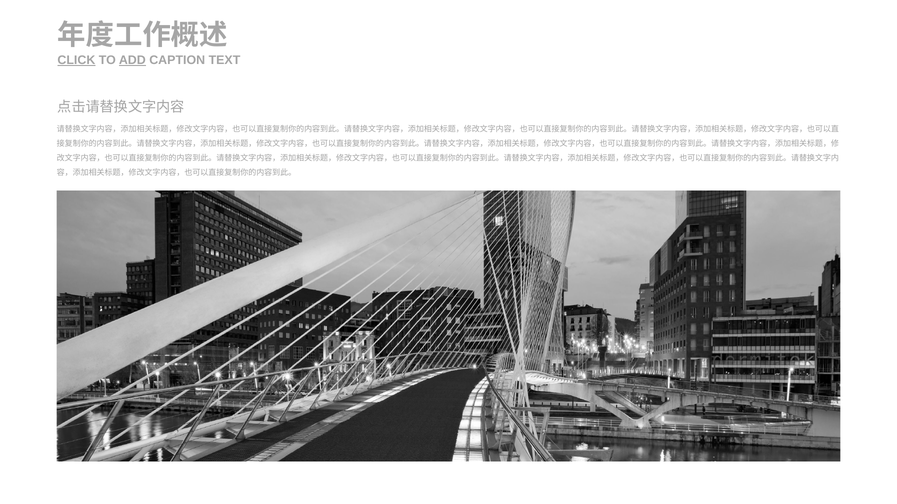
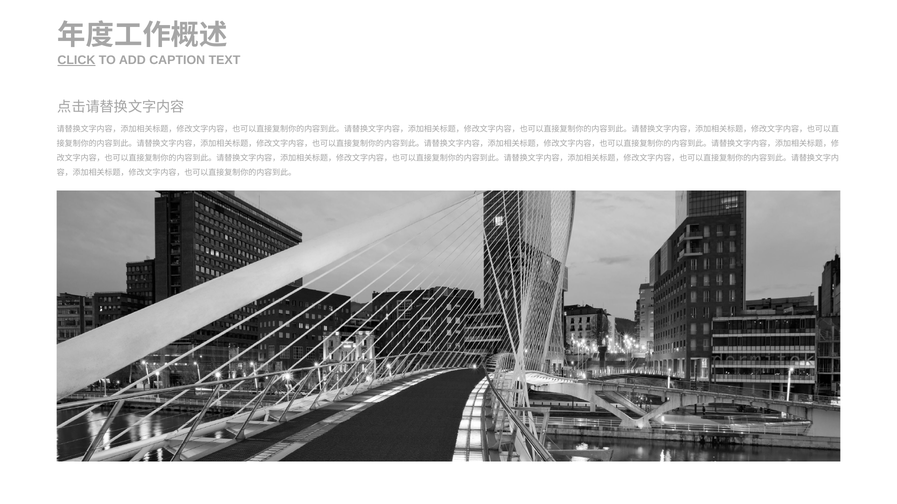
ADD underline: present -> none
